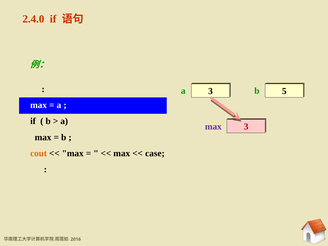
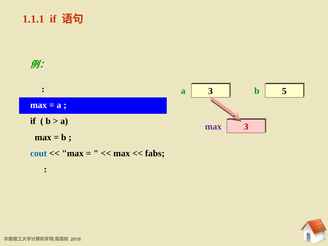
2.4.0: 2.4.0 -> 1.1.1
cout colour: orange -> blue
case: case -> fabs
